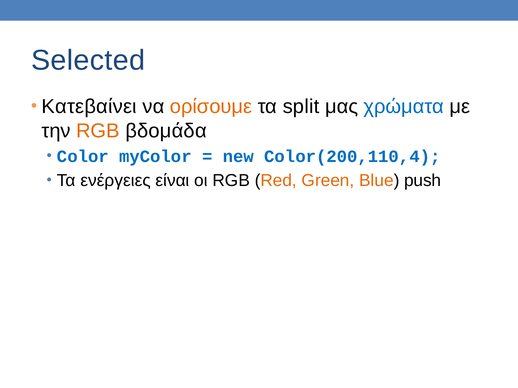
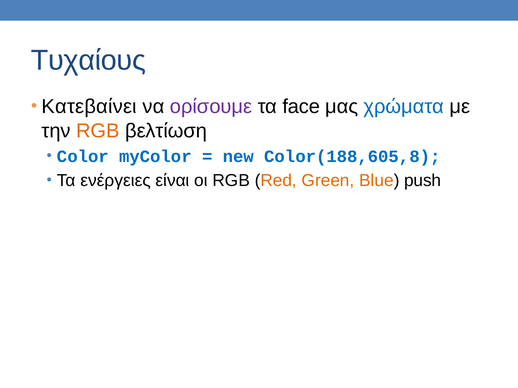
Selected: Selected -> Τυχαίους
ορίσουμε colour: orange -> purple
split: split -> face
βδομάδα: βδομάδα -> βελτίωση
Color(200,110,4: Color(200,110,4 -> Color(188,605,8
